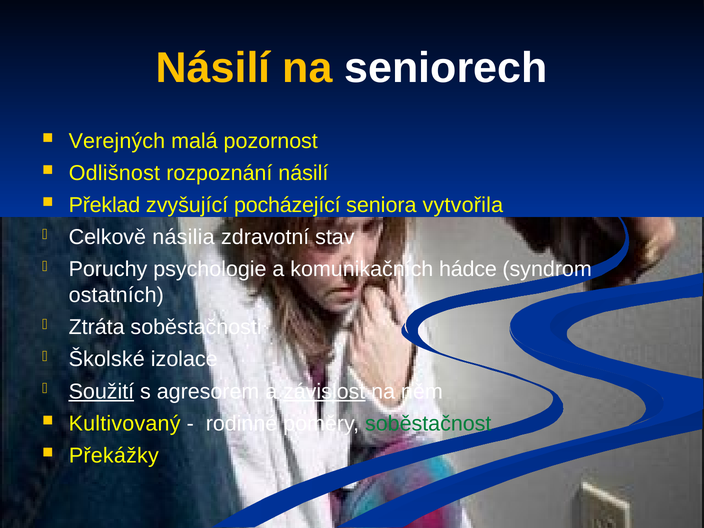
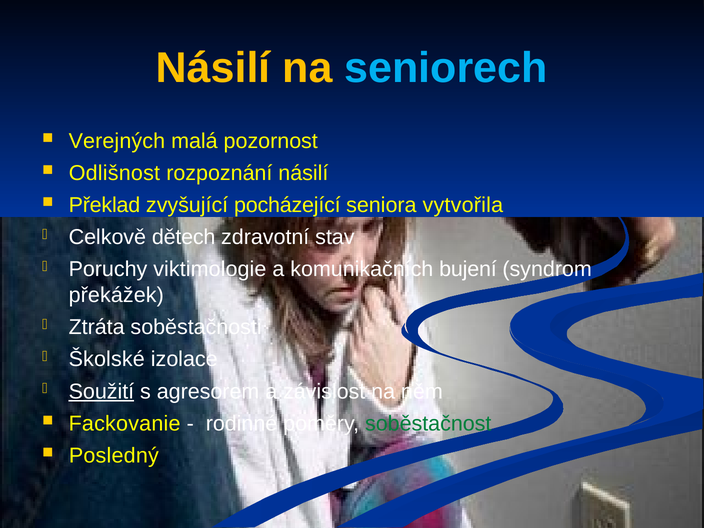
seniorech colour: white -> light blue
násilia: násilia -> dětech
psychologie: psychologie -> viktimologie
hádce: hádce -> bujení
ostatních: ostatních -> překážek
závislost underline: present -> none
Kultivovaný: Kultivovaný -> Fackovanie
Překážky: Překážky -> Posledný
